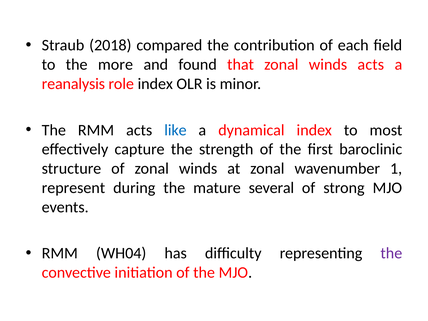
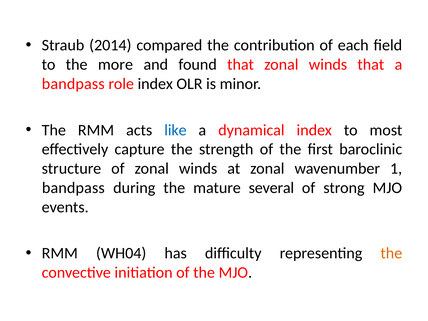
2018: 2018 -> 2014
winds acts: acts -> that
reanalysis at (73, 84): reanalysis -> bandpass
represent at (73, 188): represent -> bandpass
the at (391, 253) colour: purple -> orange
